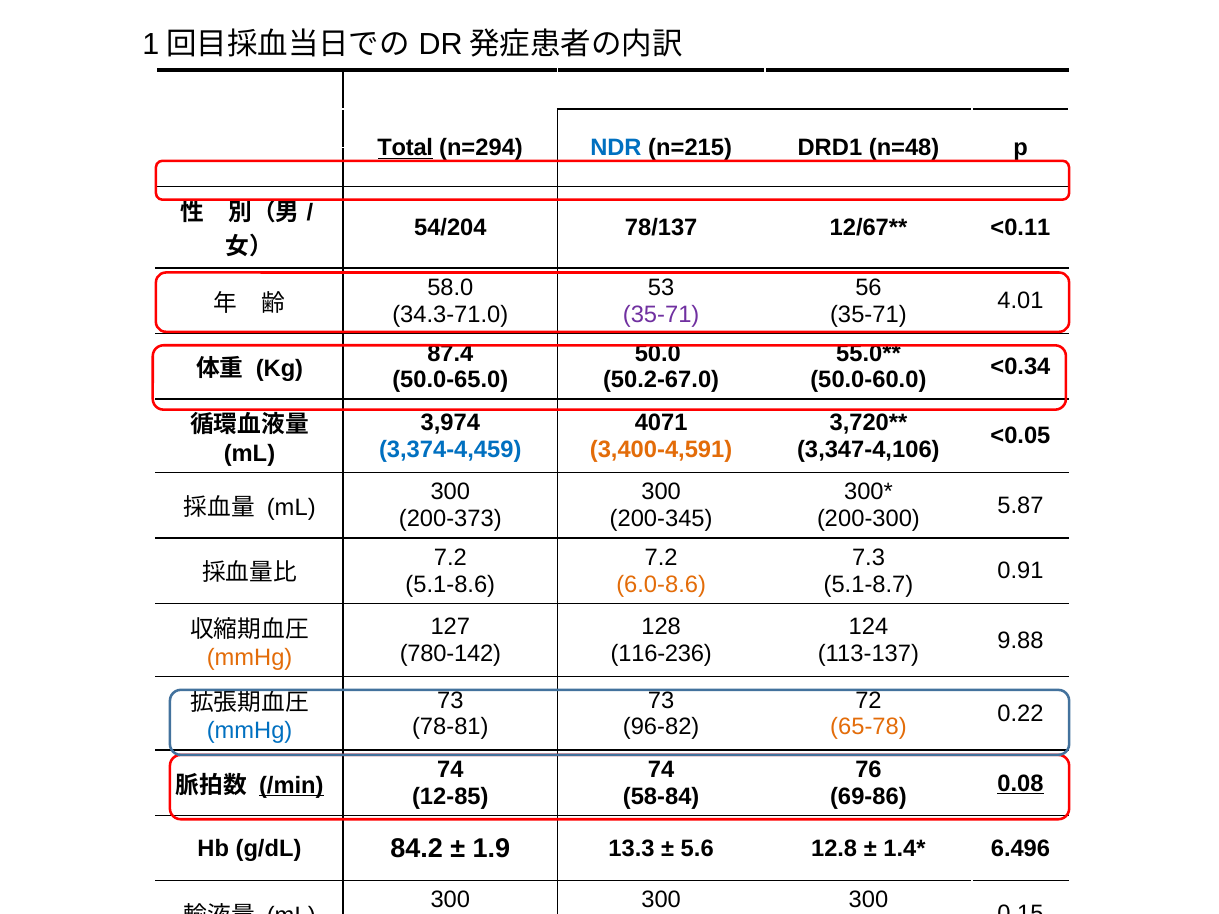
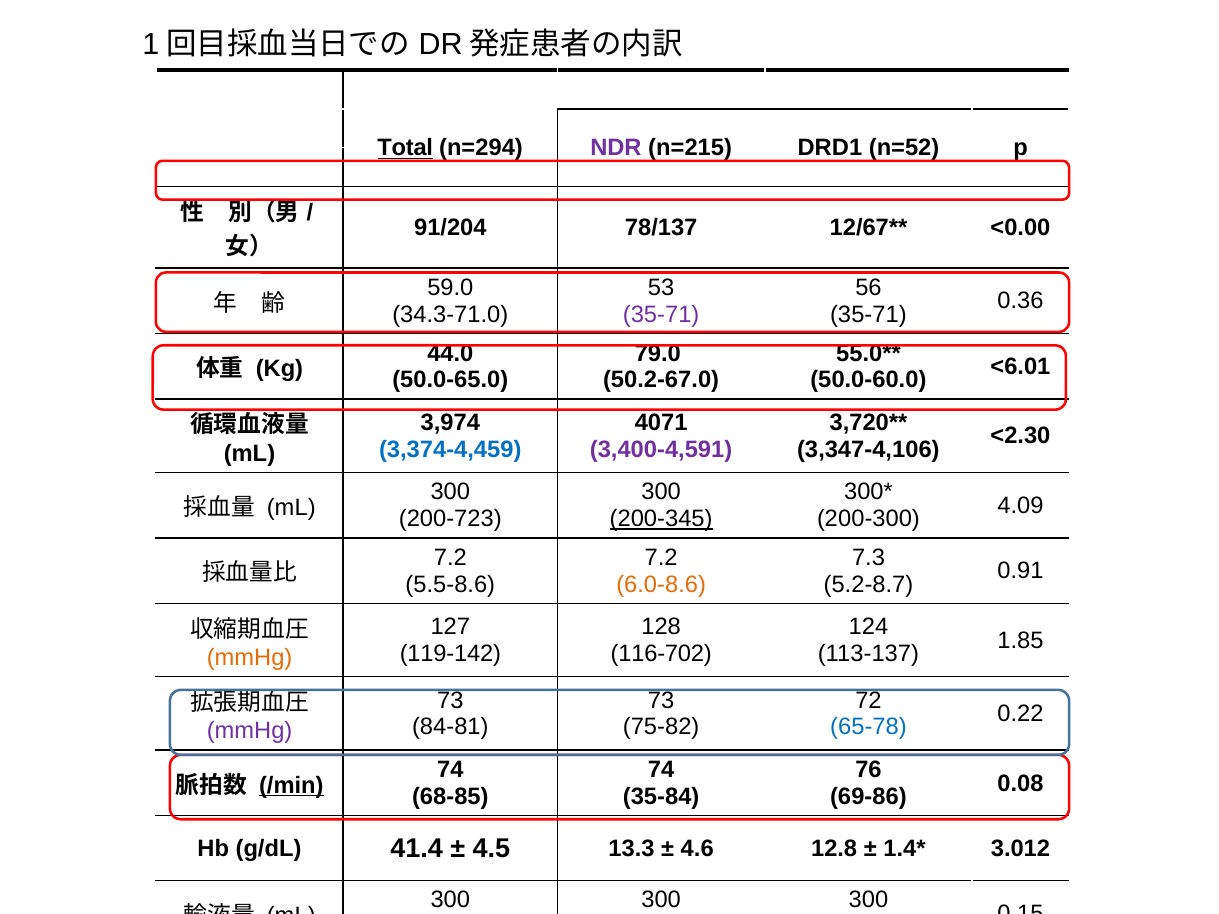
NDR colour: blue -> purple
n=48: n=48 -> n=52
54/204: 54/204 -> 91/204
<0.11: <0.11 -> <0.00
58.0: 58.0 -> 59.0
4.01: 4.01 -> 0.36
87.4: 87.4 -> 44.0
50.0: 50.0 -> 79.0
<0.34: <0.34 -> <6.01
<0.05: <0.05 -> <2.30
3,400-4,591 colour: orange -> purple
5.87: 5.87 -> 4.09
200-373: 200-373 -> 200-723
200-345 underline: none -> present
5.1-8.6: 5.1-8.6 -> 5.5-8.6
5.1-8.7: 5.1-8.7 -> 5.2-8.7
9.88: 9.88 -> 1.85
780-142: 780-142 -> 119-142
116-236: 116-236 -> 116-702
78-81: 78-81 -> 84-81
96-82: 96-82 -> 75-82
65-78 colour: orange -> blue
mmHg at (250, 731) colour: blue -> purple
0.08 underline: present -> none
12-85: 12-85 -> 68-85
58-84: 58-84 -> 35-84
84.2: 84.2 -> 41.4
1.9: 1.9 -> 4.5
5.6: 5.6 -> 4.6
6.496: 6.496 -> 3.012
